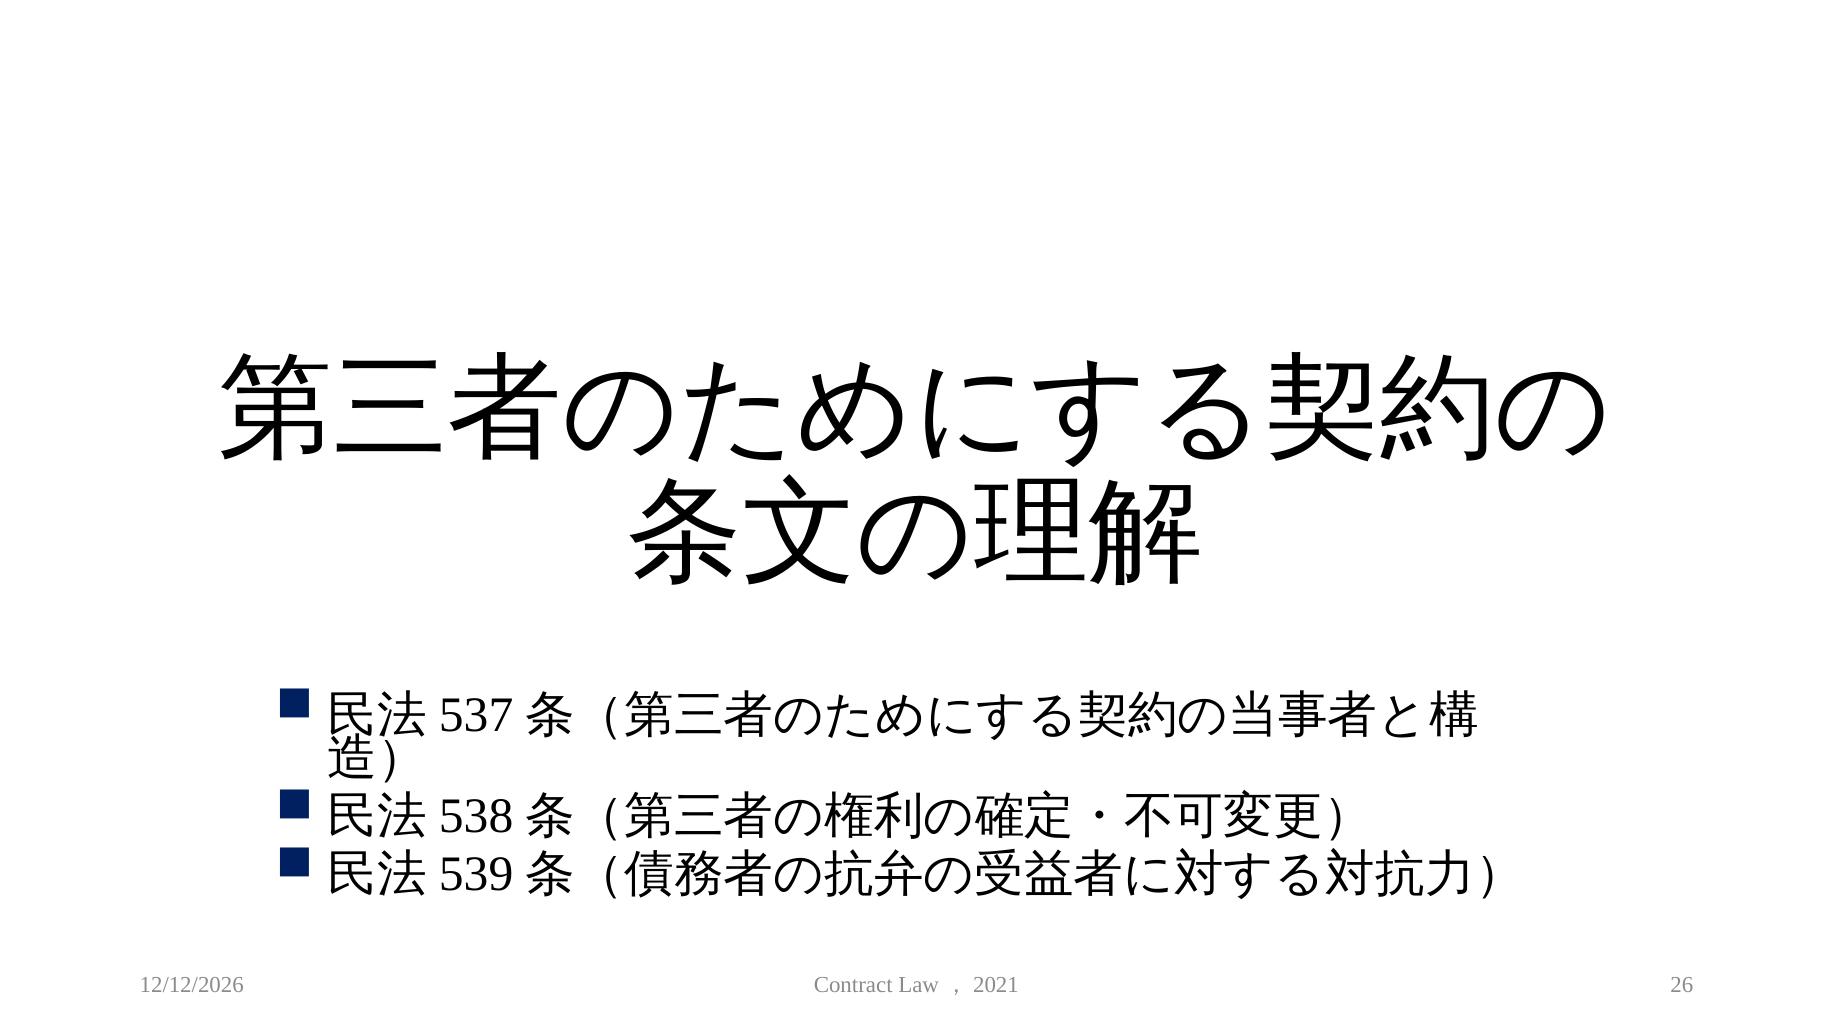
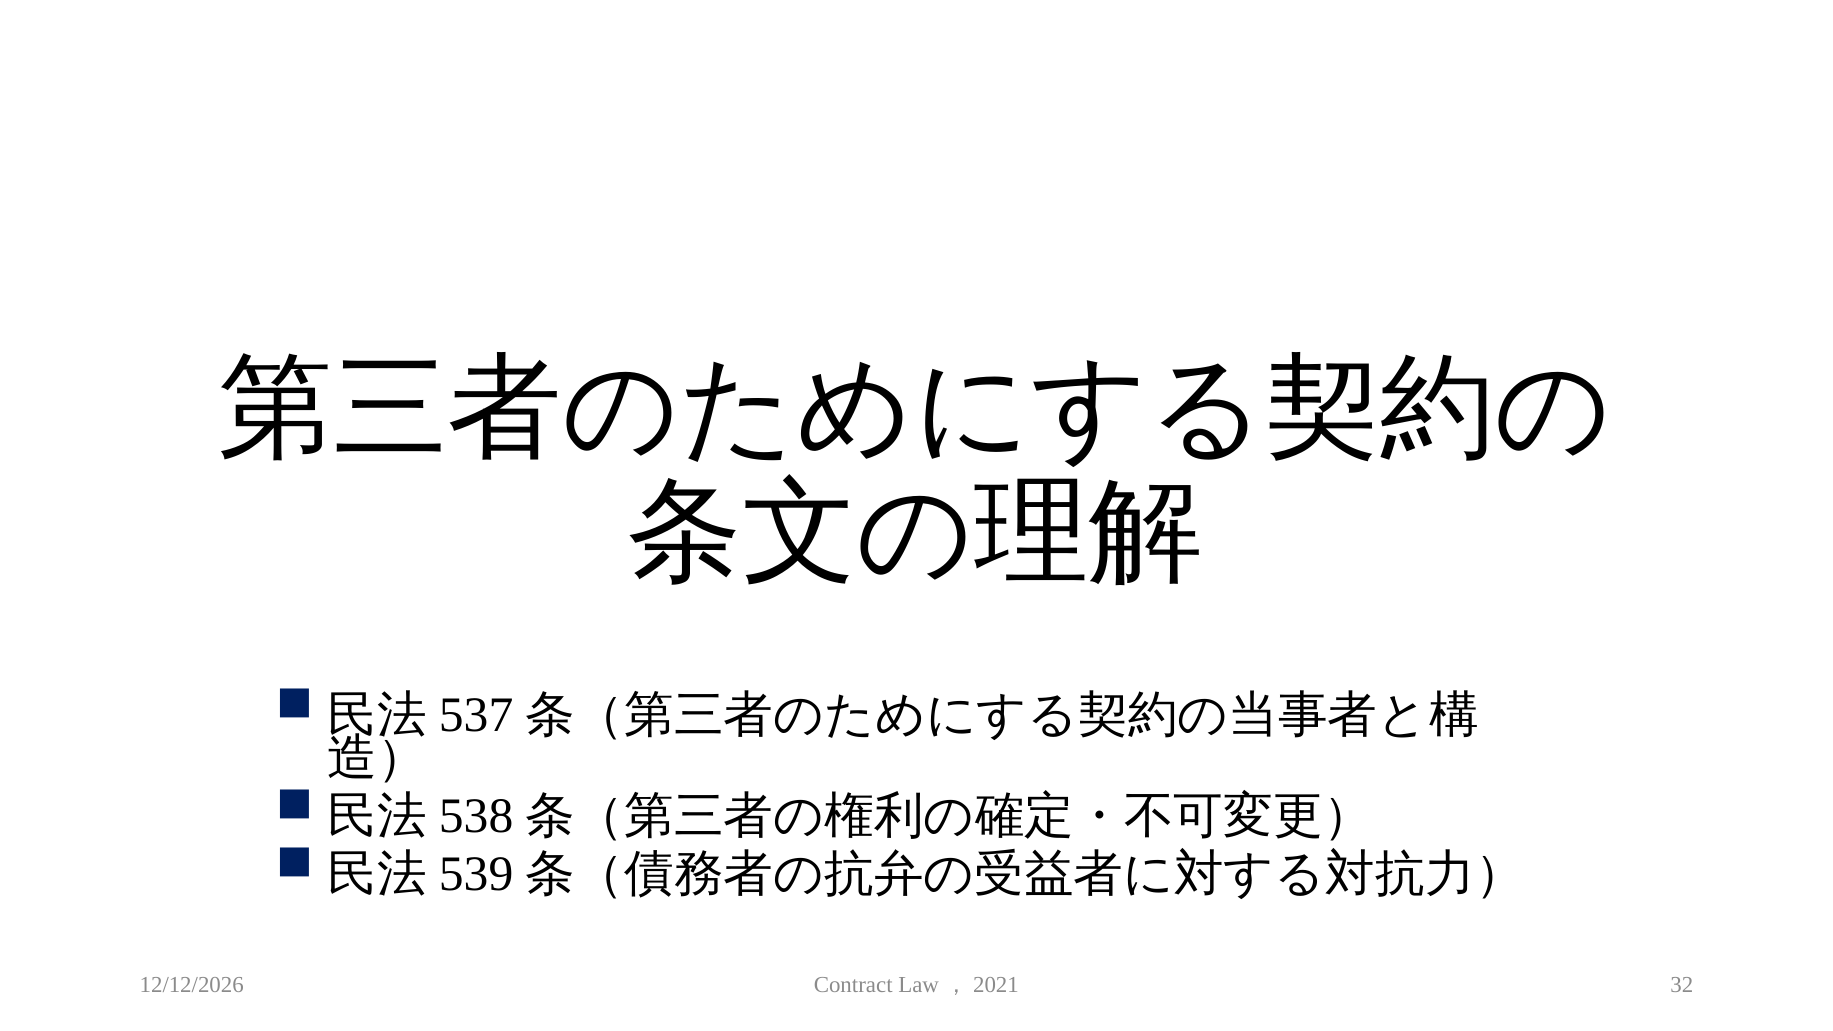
26: 26 -> 32
